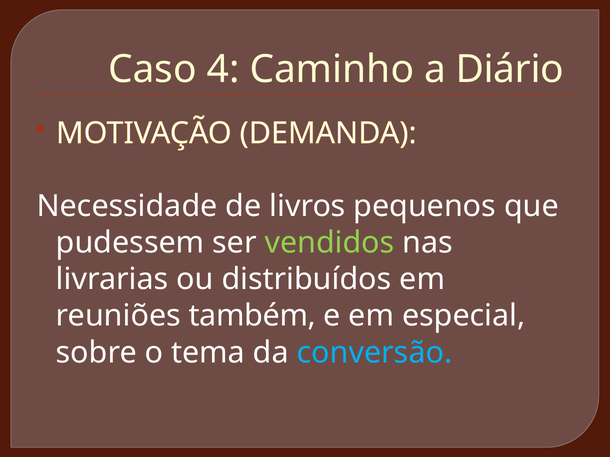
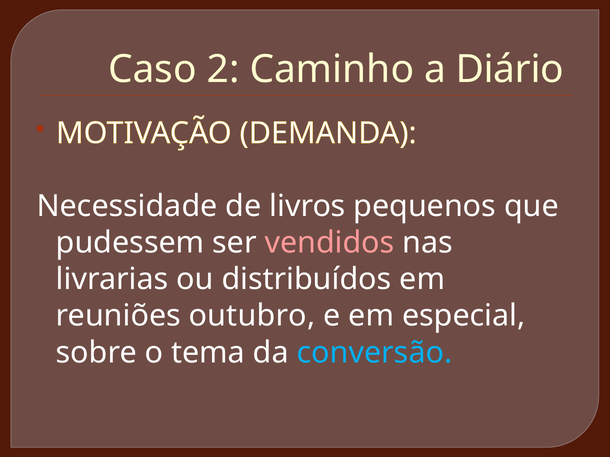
4: 4 -> 2
vendidos colour: light green -> pink
também: também -> outubro
